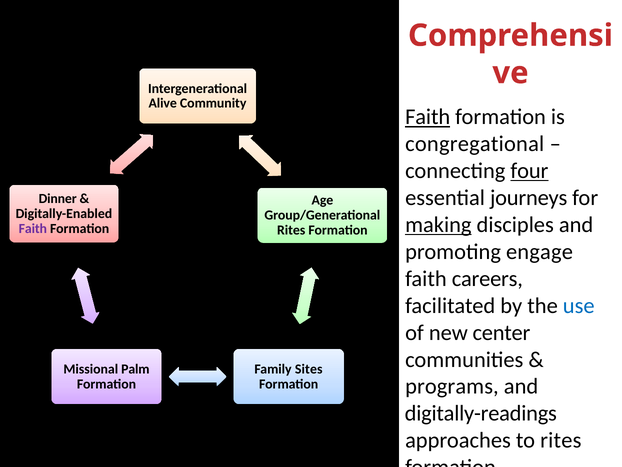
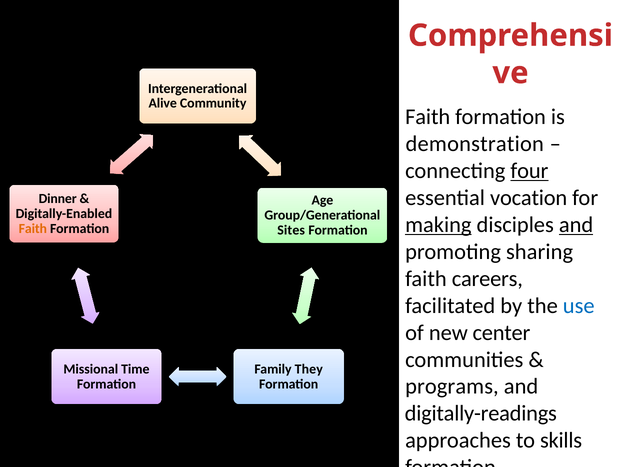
Faith at (428, 117) underline: present -> none
congregational: congregational -> demonstration
journeys: journeys -> vocation
and at (576, 225) underline: none -> present
Faith at (33, 228) colour: purple -> orange
Rites at (291, 230): Rites -> Sites
engage: engage -> sharing
Palm: Palm -> Time
Sites: Sites -> They
to rites: rites -> skills
